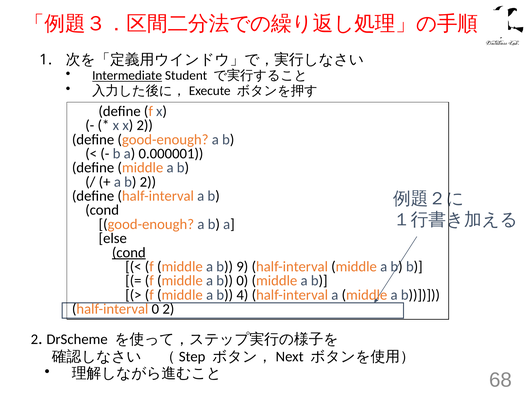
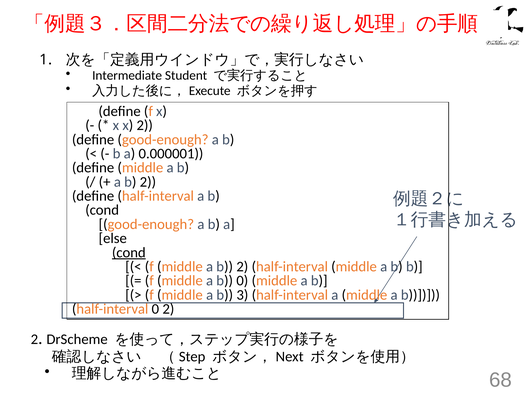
Intermediate underline: present -> none
middle a b 9: 9 -> 2
4: 4 -> 3
